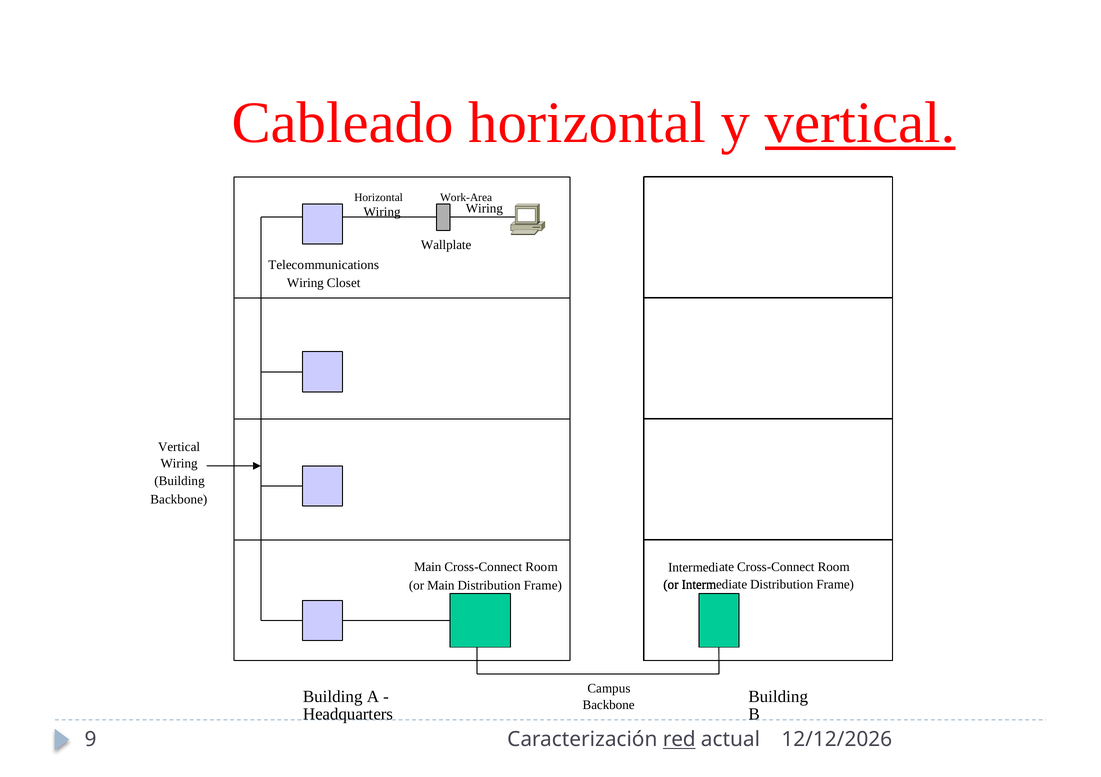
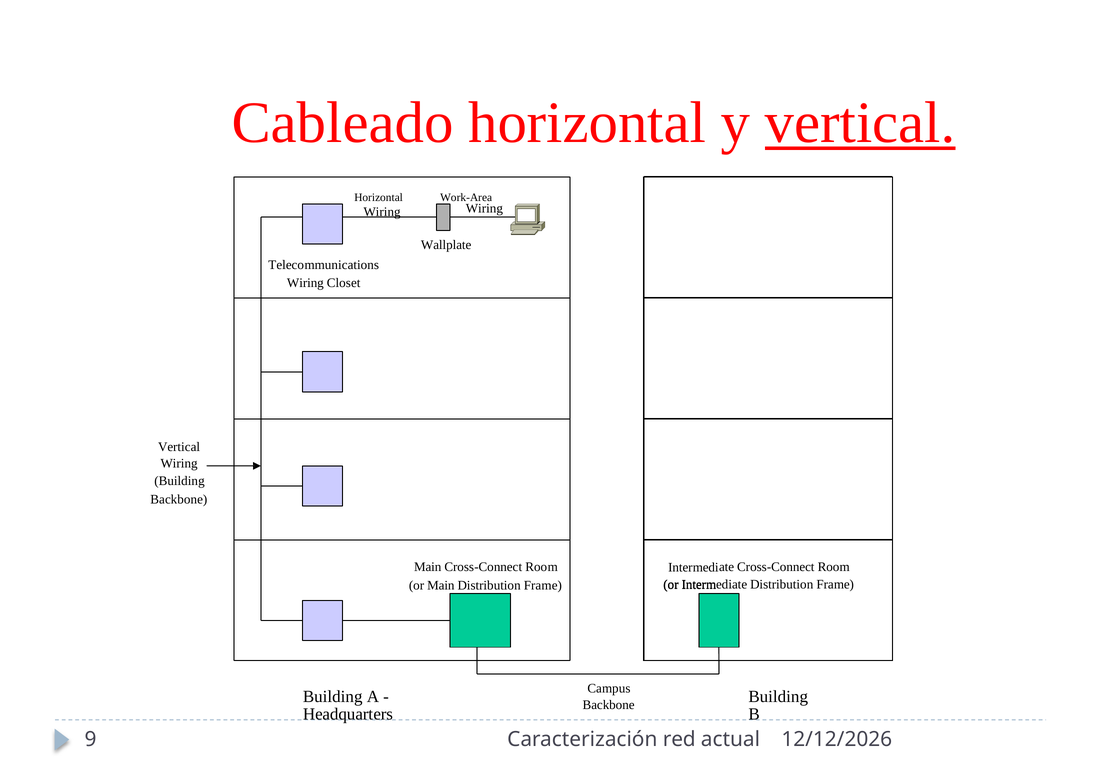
red underline: present -> none
